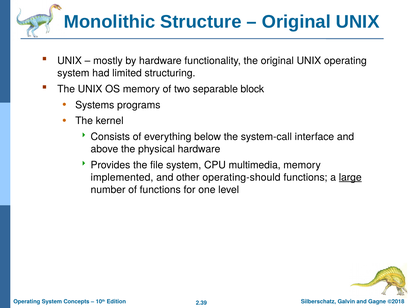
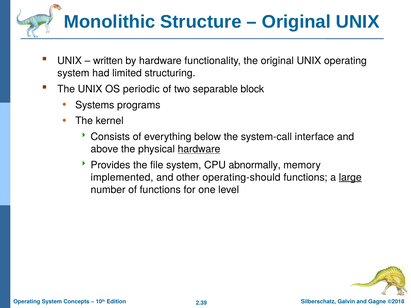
mostly: mostly -> written
OS memory: memory -> periodic
hardware at (199, 149) underline: none -> present
multimedia: multimedia -> abnormally
